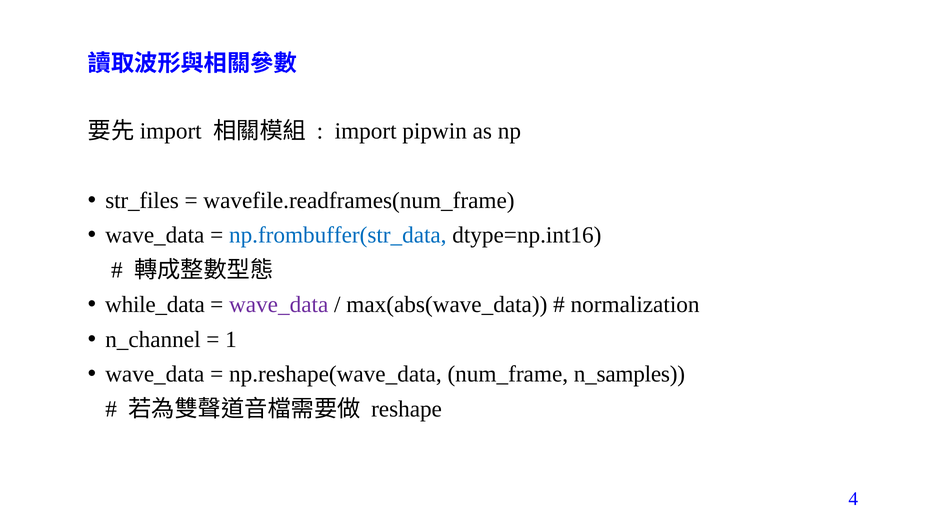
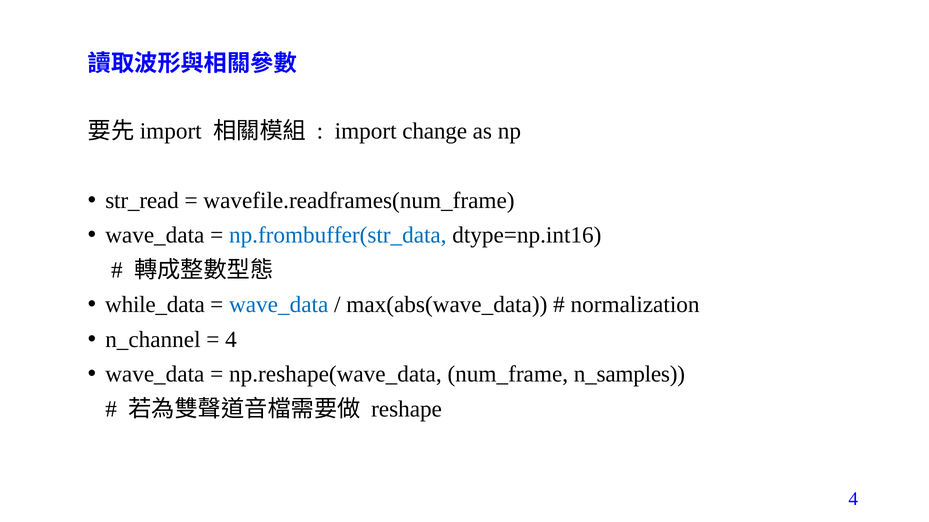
pipwin: pipwin -> change
str_files: str_files -> str_read
wave_data at (279, 305) colour: purple -> blue
1 at (231, 340): 1 -> 4
